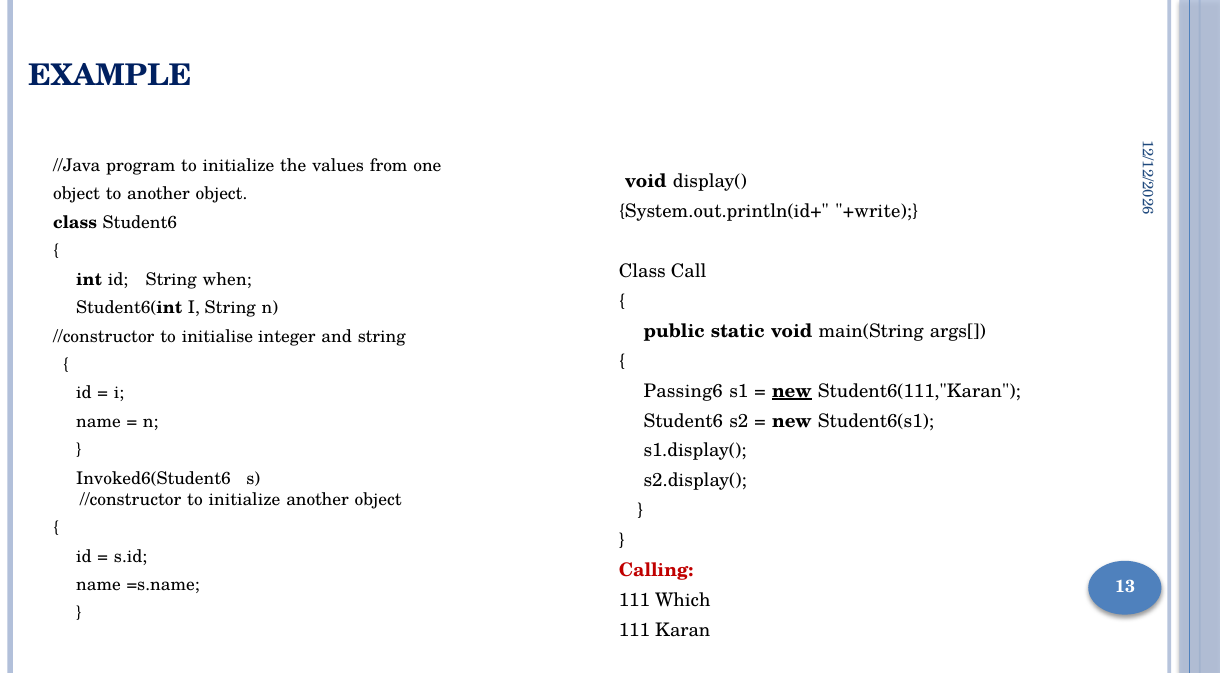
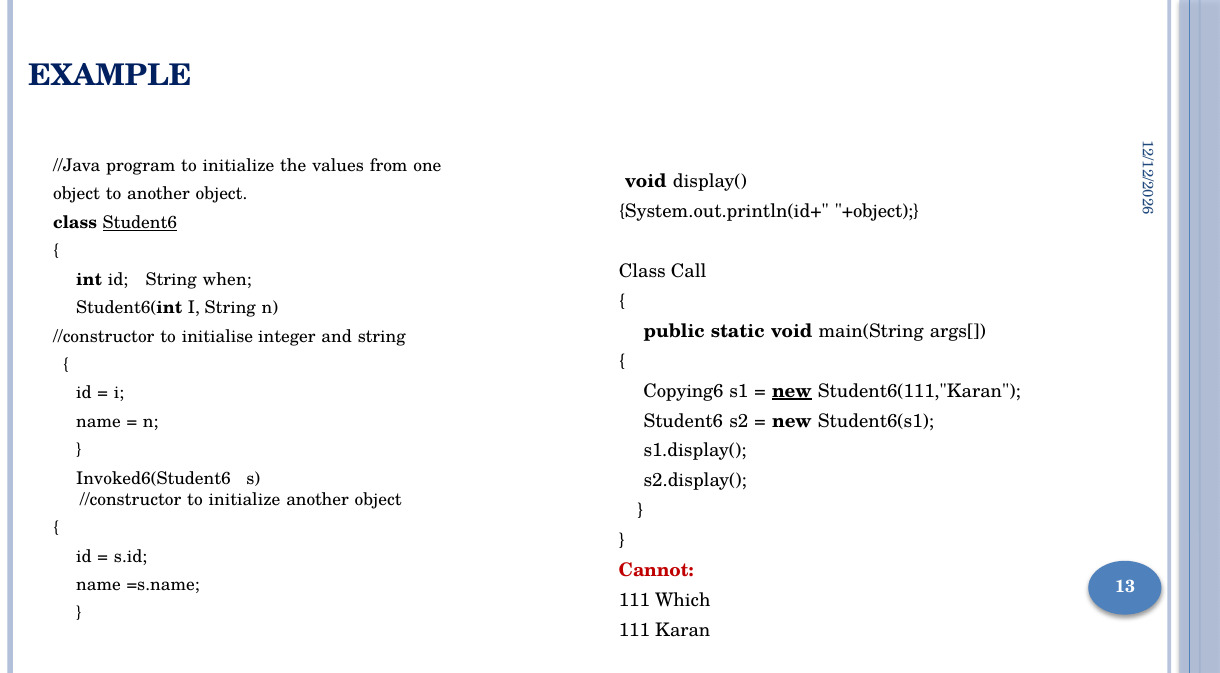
+write: +write -> +object
Student6 at (140, 222) underline: none -> present
Passing6: Passing6 -> Copying6
Calling: Calling -> Cannot
